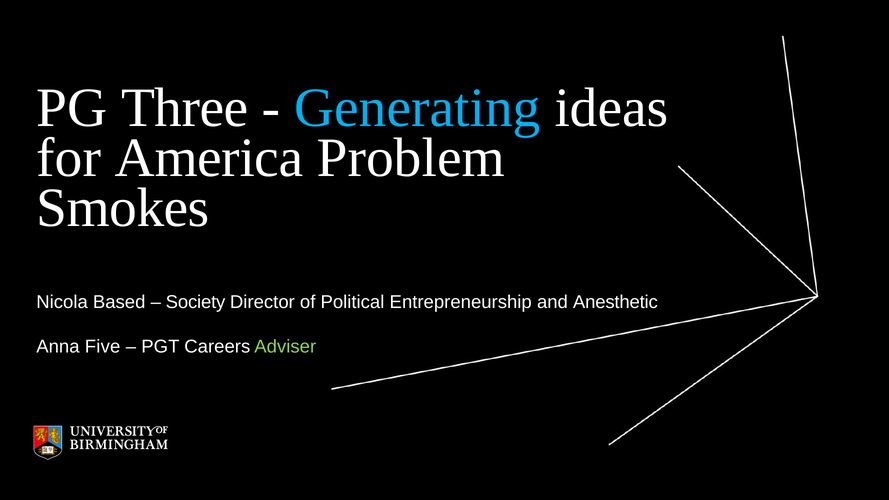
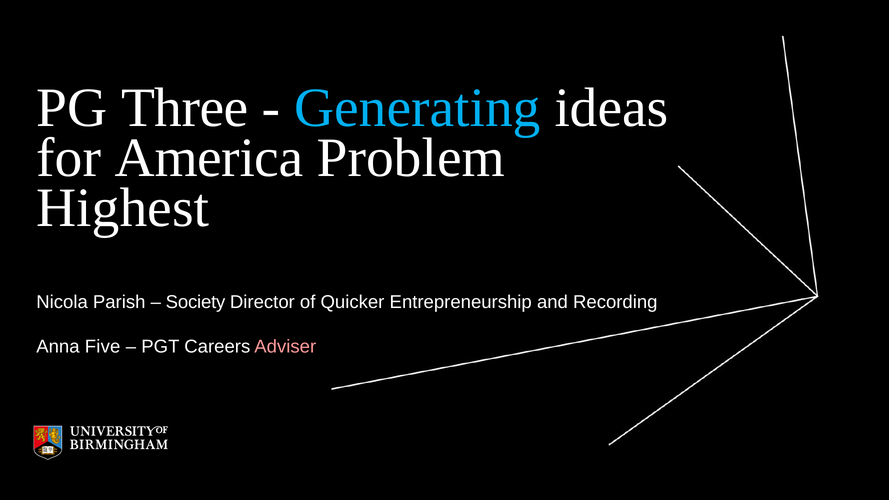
Smokes: Smokes -> Highest
Based: Based -> Parish
Political: Political -> Quicker
Anesthetic: Anesthetic -> Recording
Adviser colour: light green -> pink
